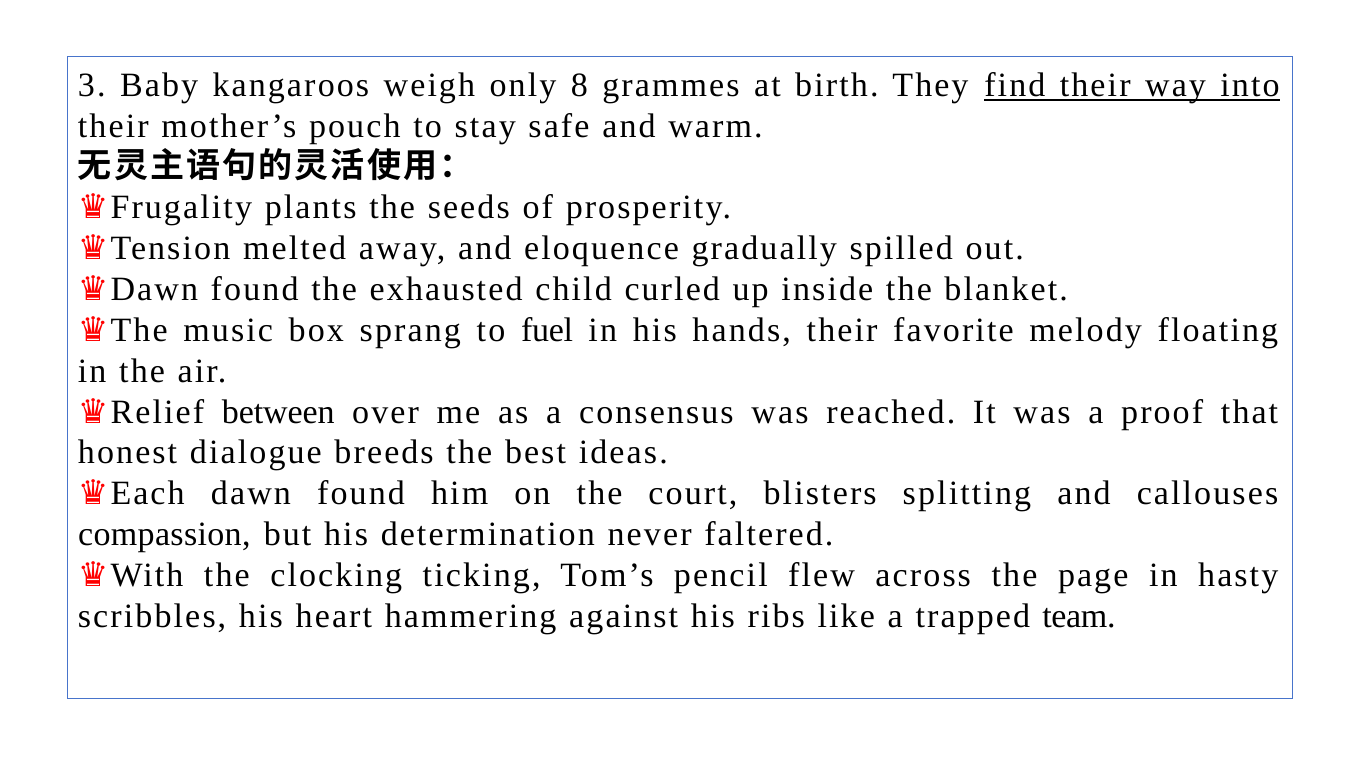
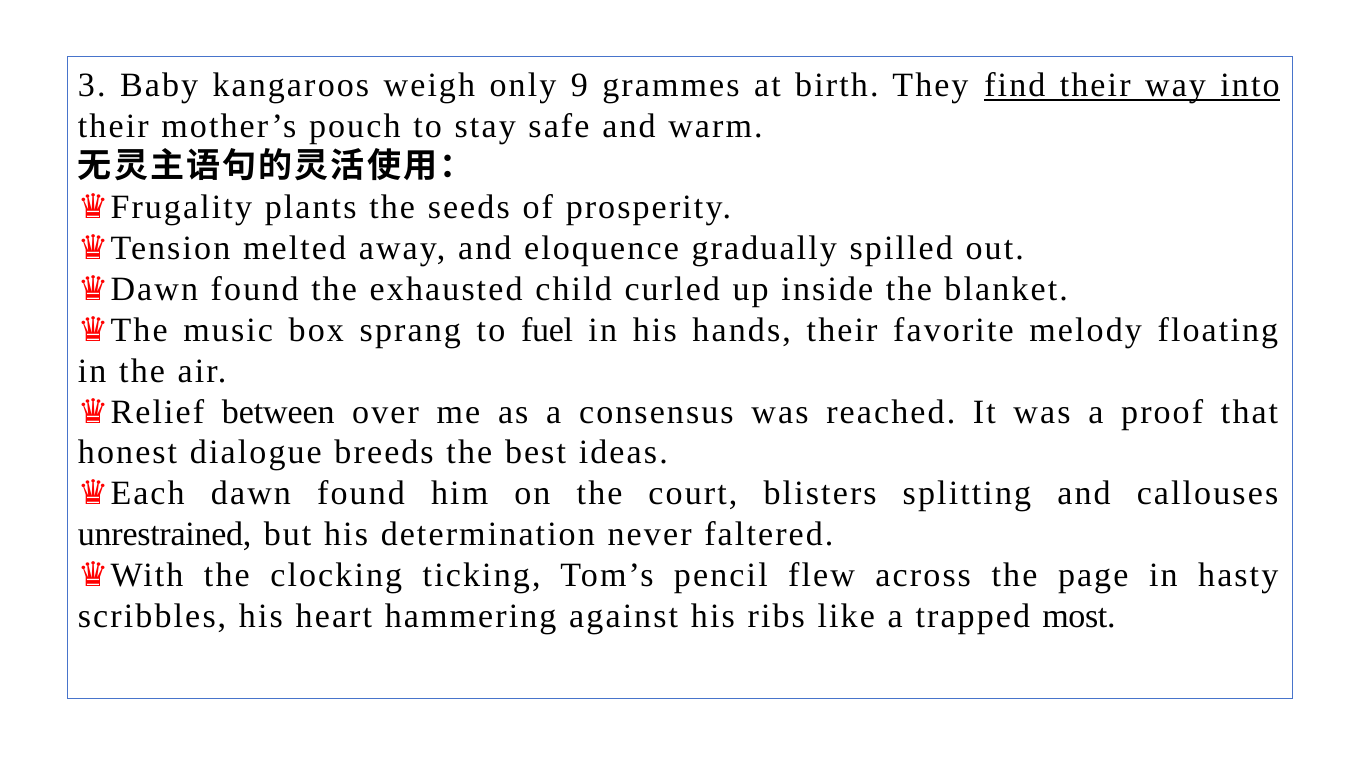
8: 8 -> 9
compassion: compassion -> unrestrained
team: team -> most
